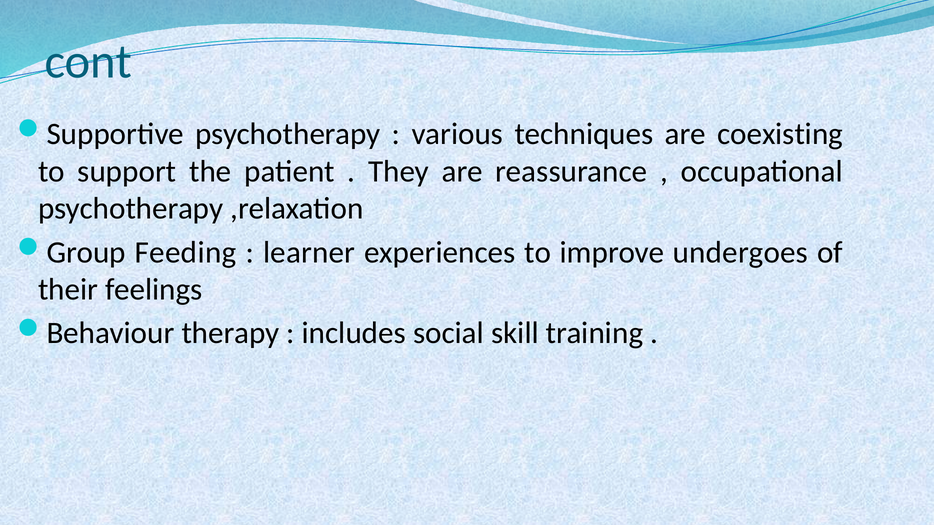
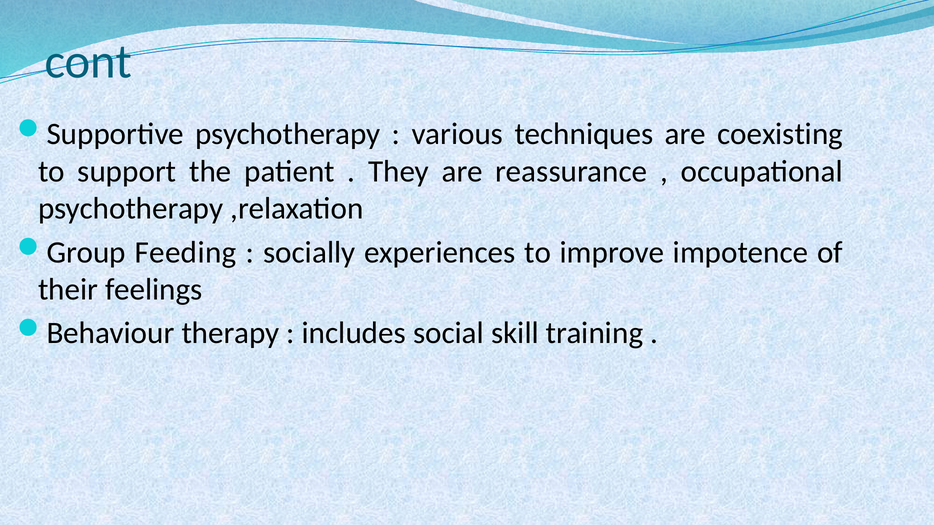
learner: learner -> socially
undergoes: undergoes -> impotence
